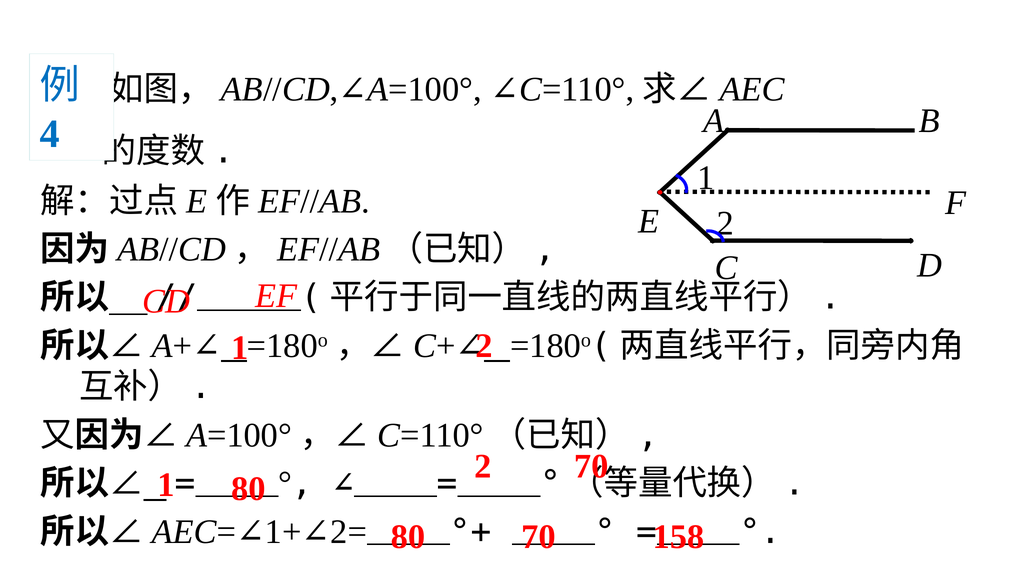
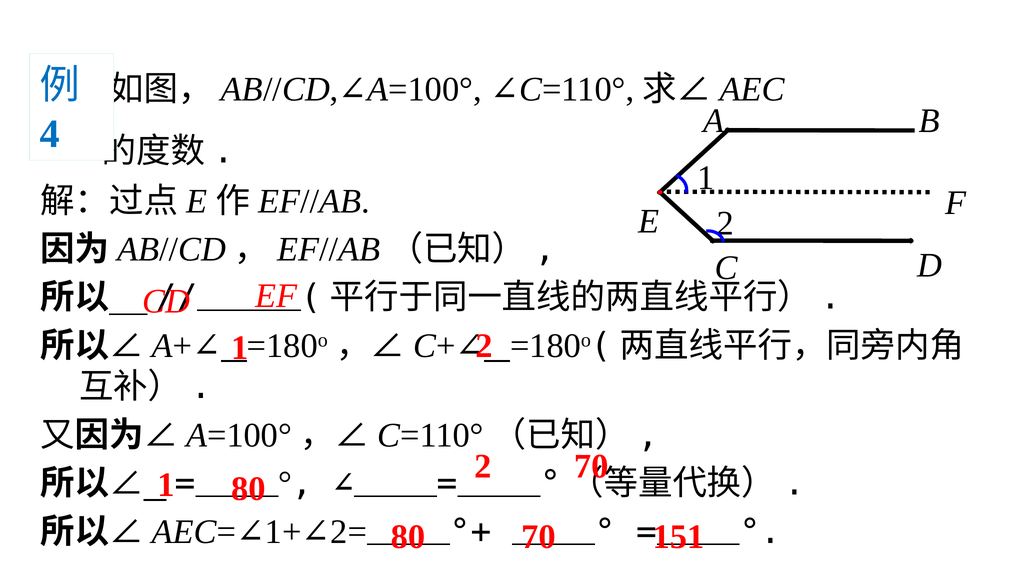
158: 158 -> 151
